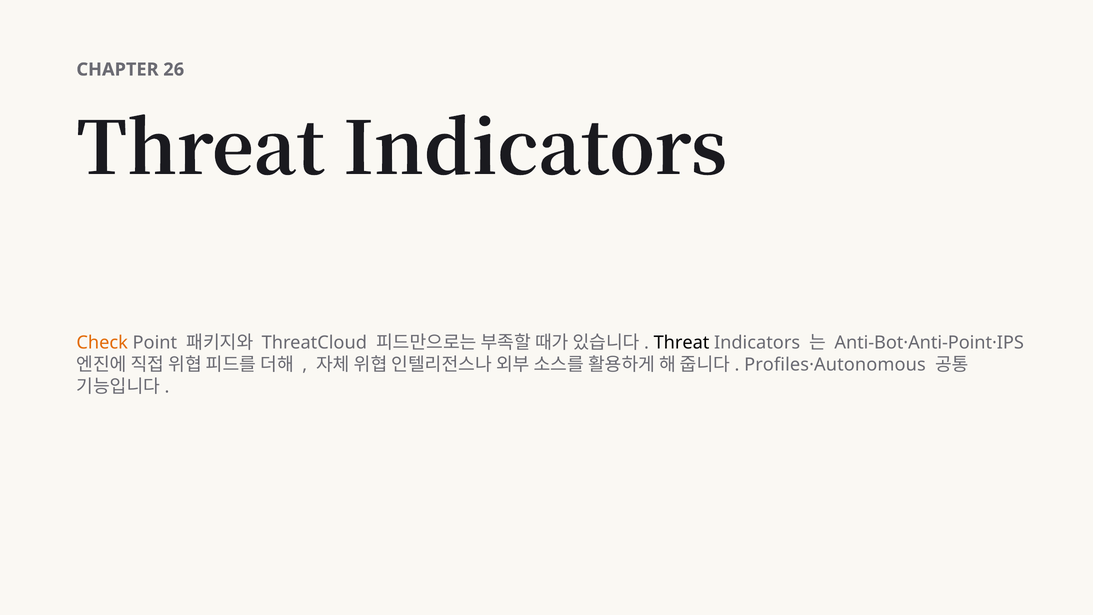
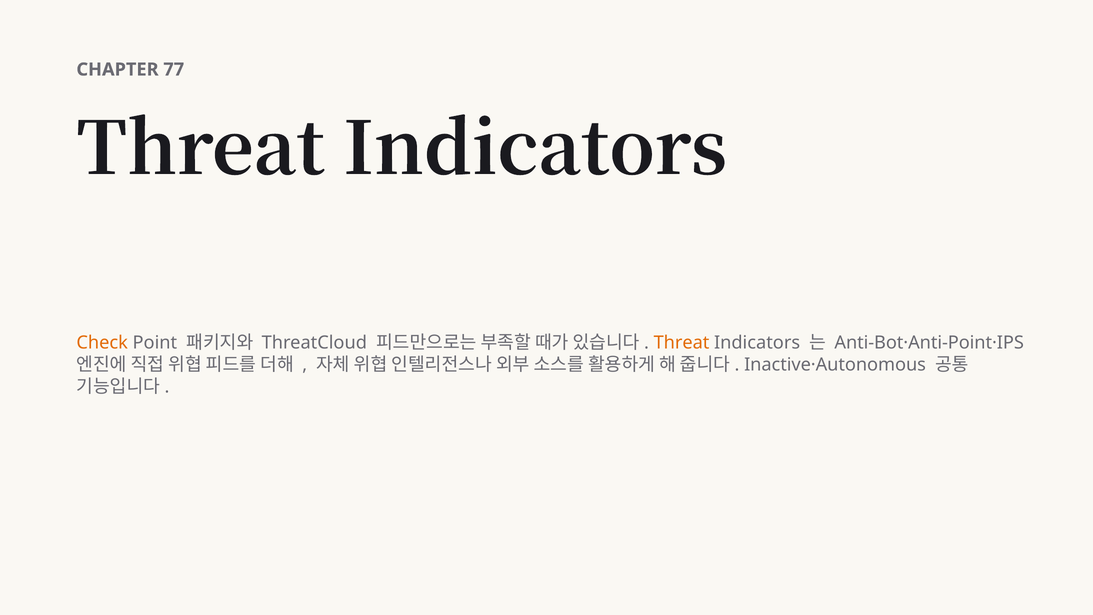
26: 26 -> 77
Threat at (682, 343) colour: black -> orange
Profiles·Autonomous: Profiles·Autonomous -> Inactive·Autonomous
